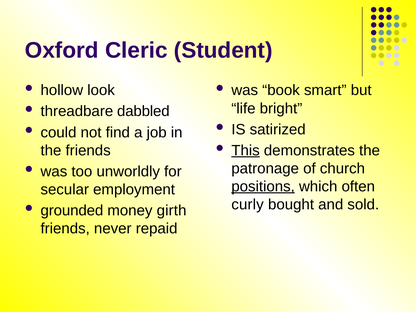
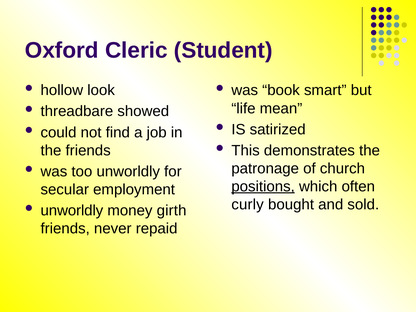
bright: bright -> mean
dabbled: dabbled -> showed
This underline: present -> none
grounded at (72, 210): grounded -> unworldly
